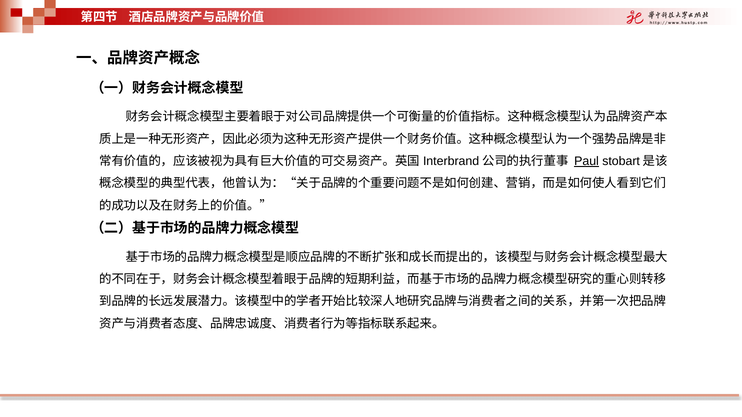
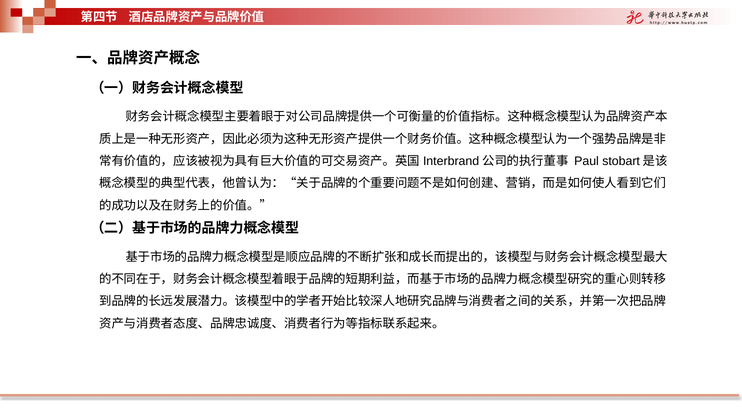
Paul underline: present -> none
